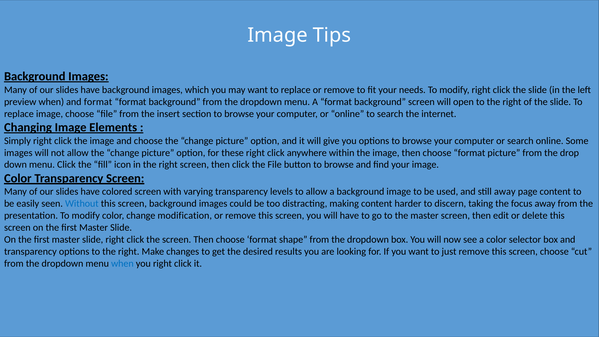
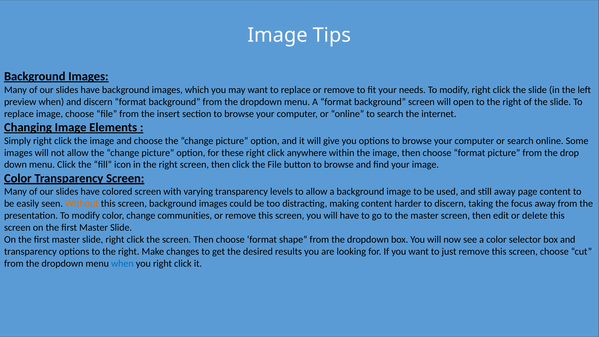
and format: format -> discern
Without colour: blue -> orange
modification: modification -> communities
